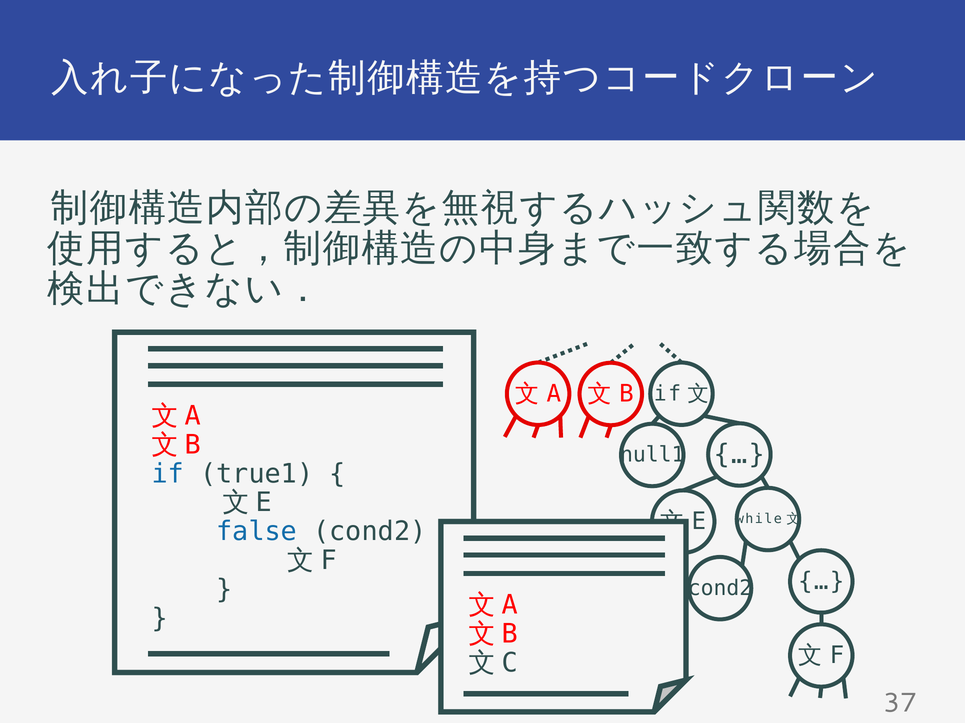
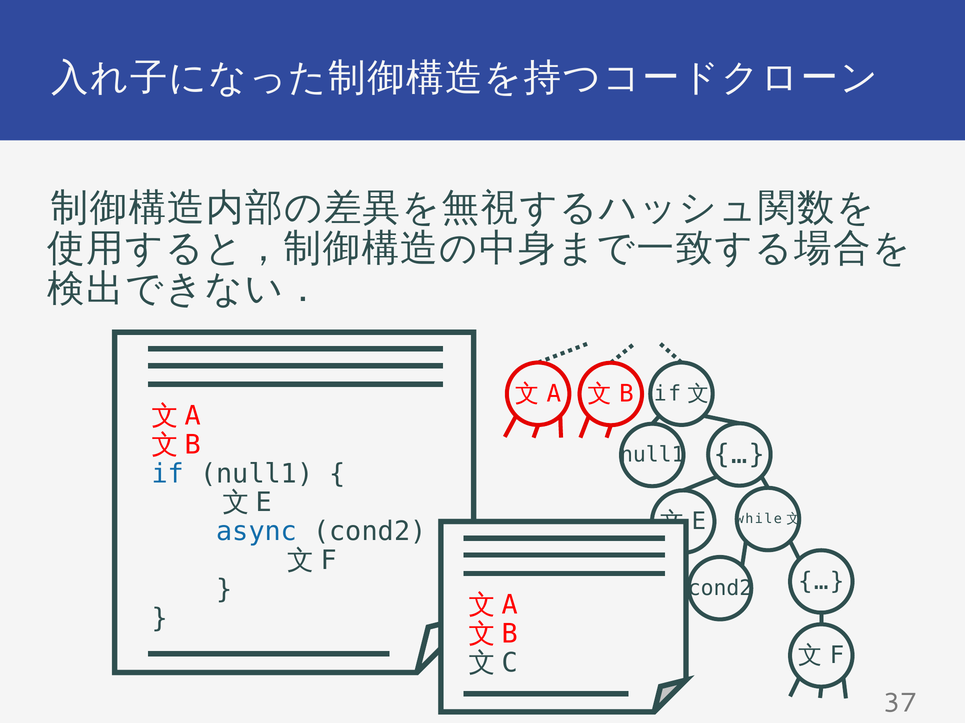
if true1: true1 -> null1
false: false -> async
